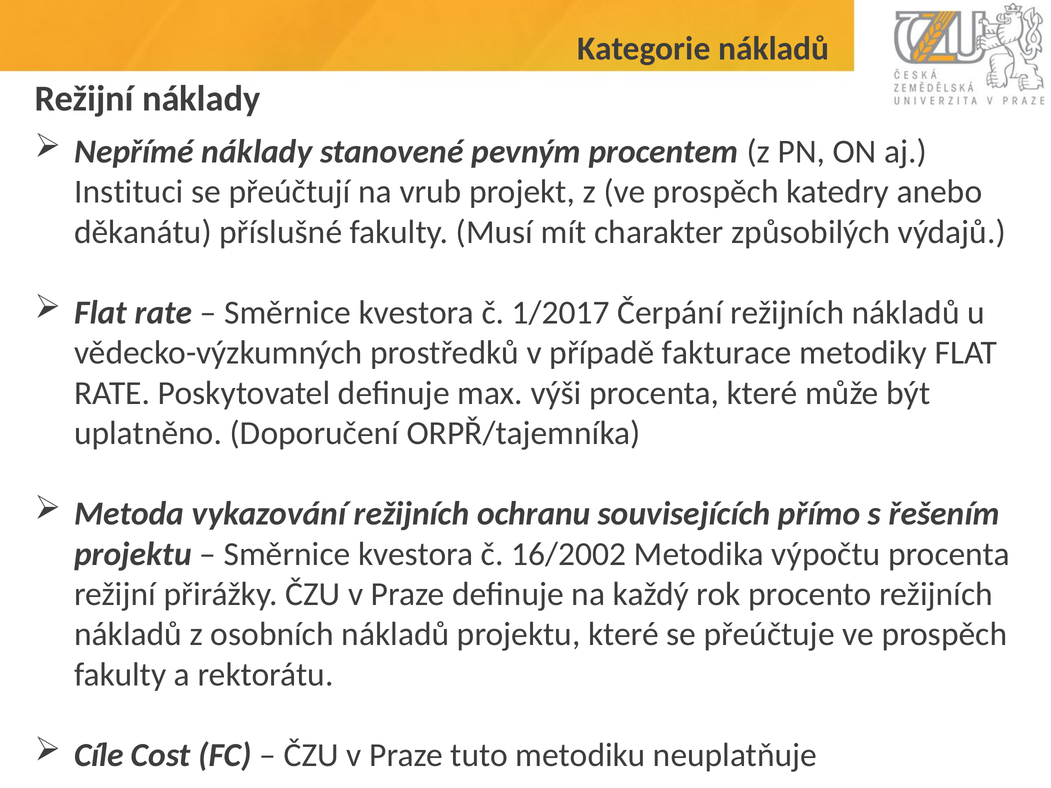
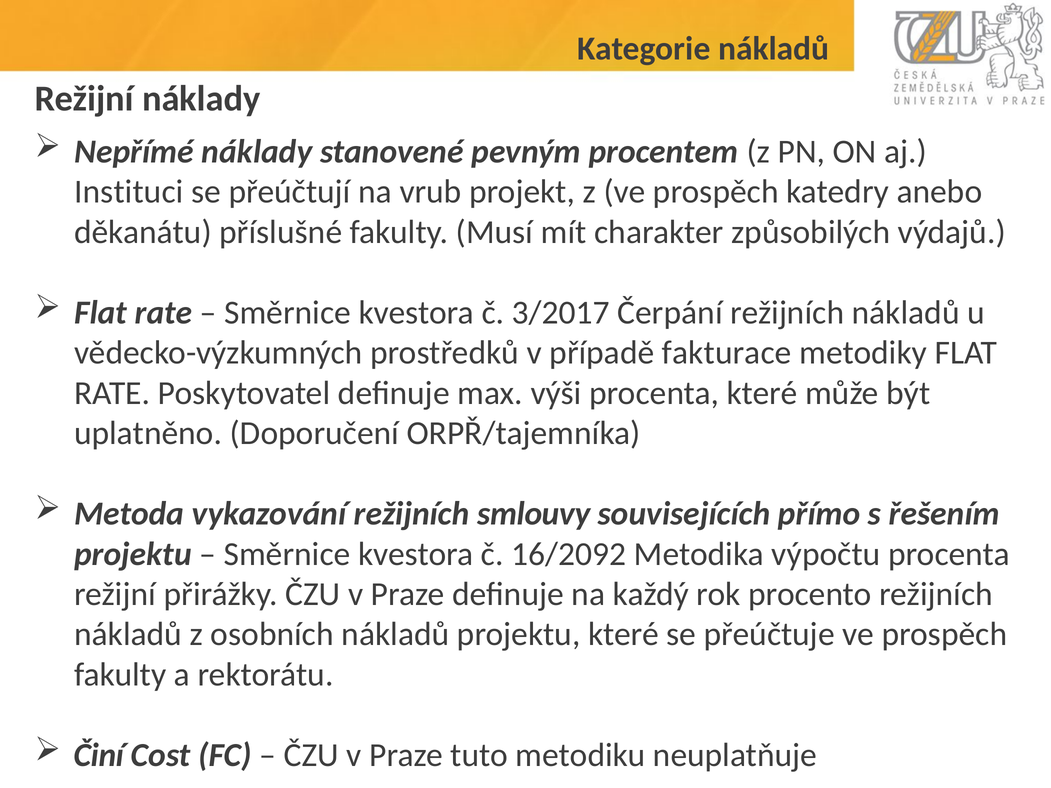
1/2017: 1/2017 -> 3/2017
ochranu: ochranu -> smlouvy
16/2002: 16/2002 -> 16/2092
Cíle: Cíle -> Činí
